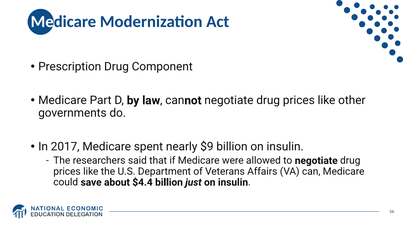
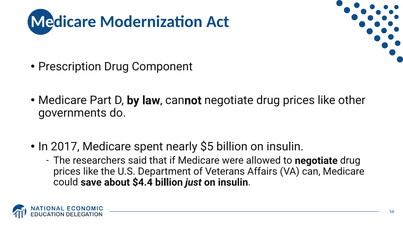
$9: $9 -> $5
